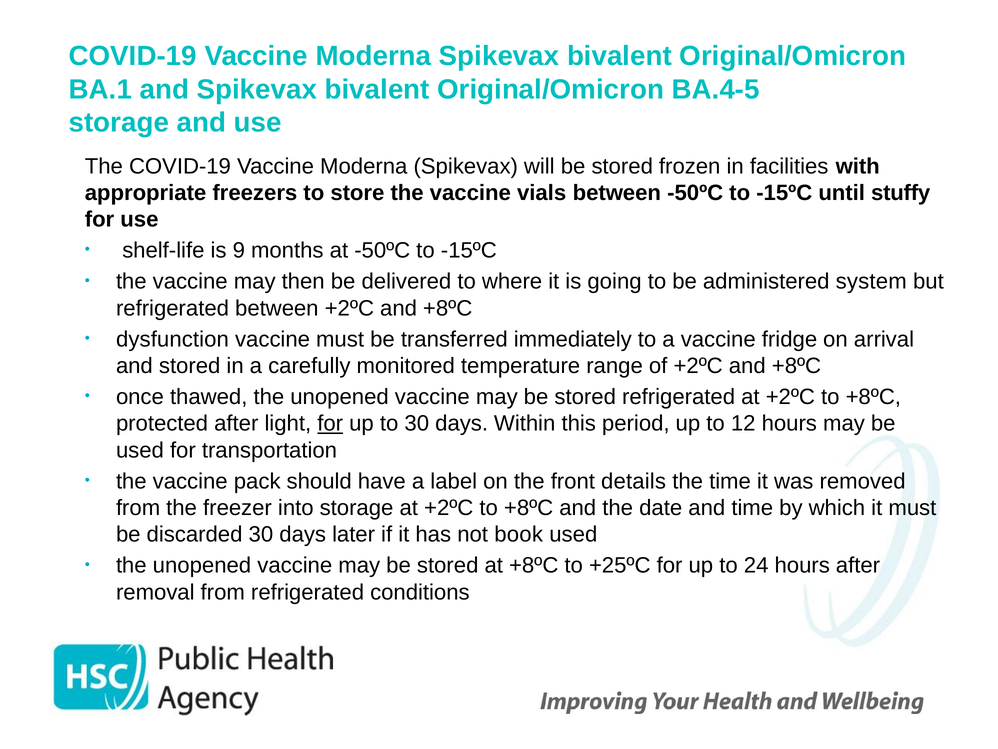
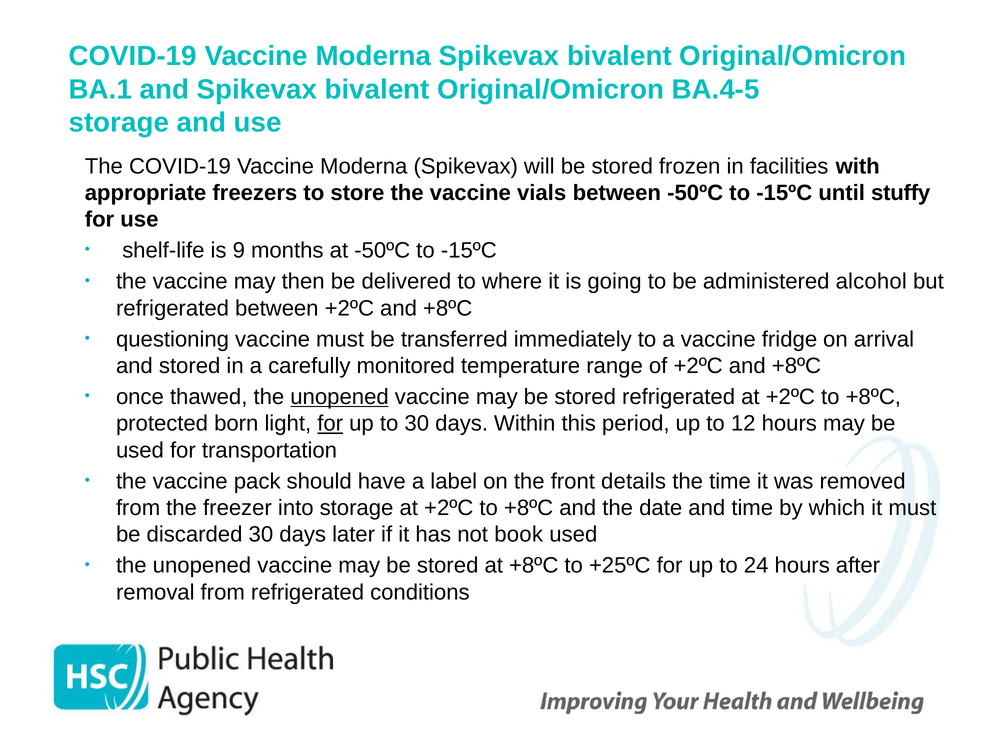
system: system -> alcohol
dysfunction: dysfunction -> questioning
unopened at (340, 397) underline: none -> present
protected after: after -> born
